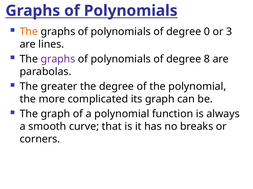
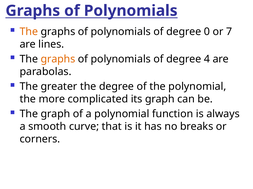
3: 3 -> 7
graphs at (58, 59) colour: purple -> orange
8: 8 -> 4
